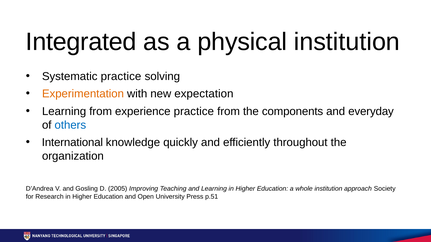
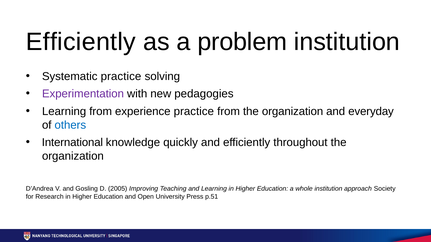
Integrated at (81, 42): Integrated -> Efficiently
physical: physical -> problem
Experimentation colour: orange -> purple
expectation: expectation -> pedagogies
from the components: components -> organization
